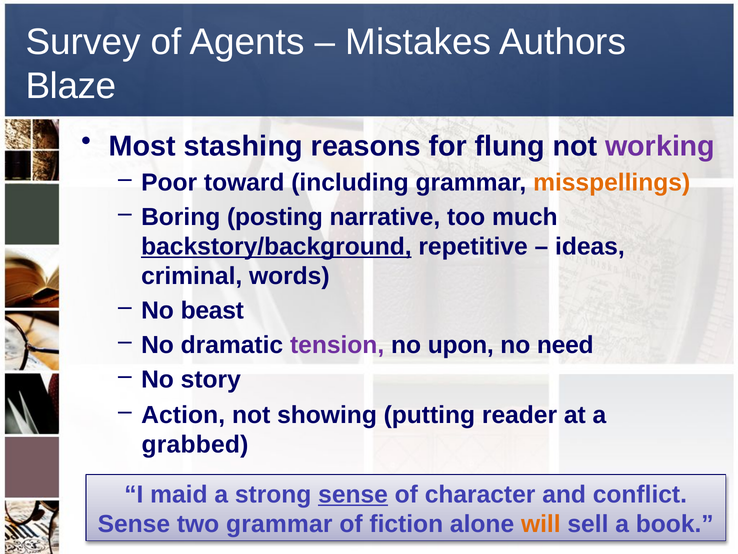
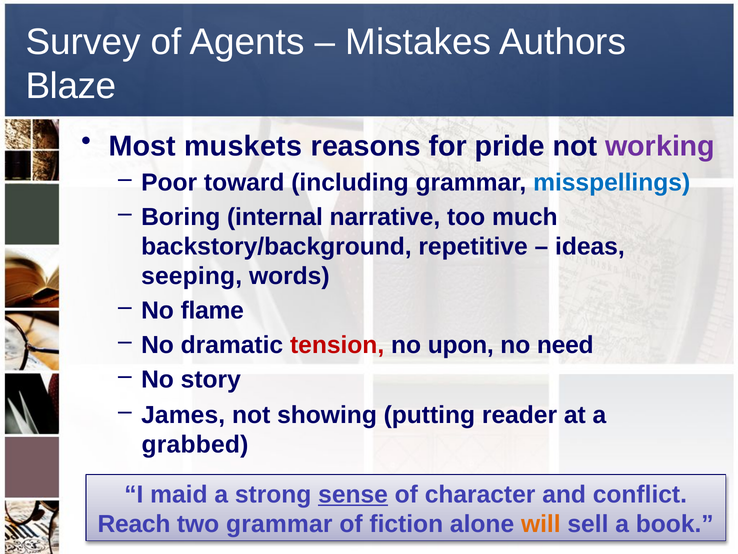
stashing: stashing -> muskets
flung: flung -> pride
misspellings colour: orange -> blue
posting: posting -> internal
backstory/background underline: present -> none
criminal: criminal -> seeping
beast: beast -> flame
tension colour: purple -> red
Action: Action -> James
Sense at (134, 524): Sense -> Reach
